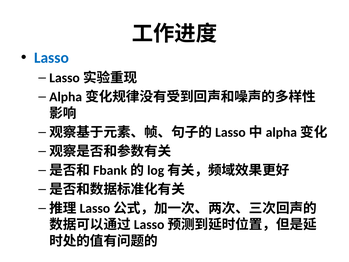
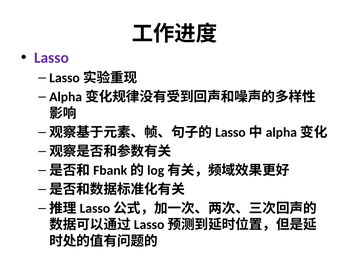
Lasso colour: blue -> purple
